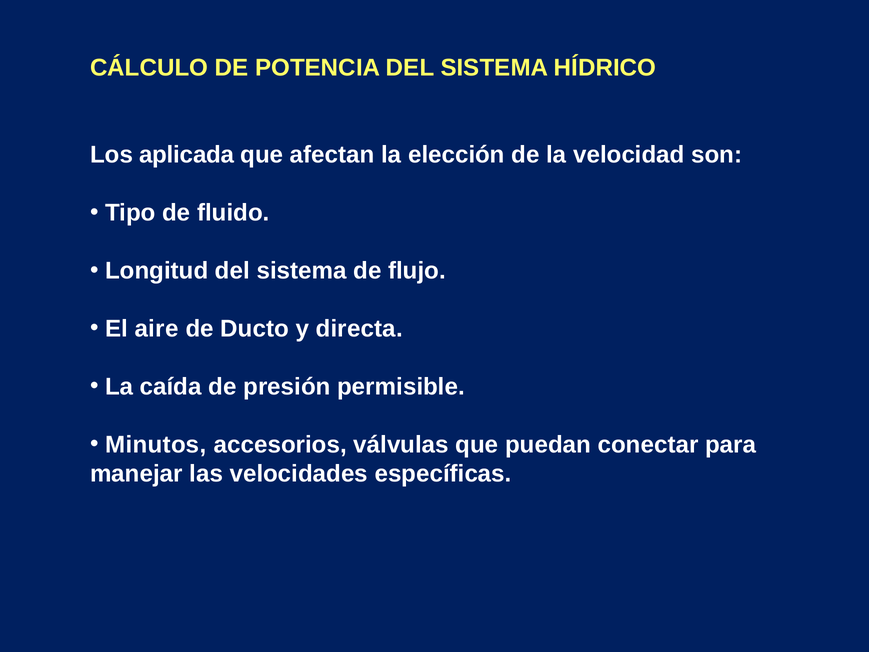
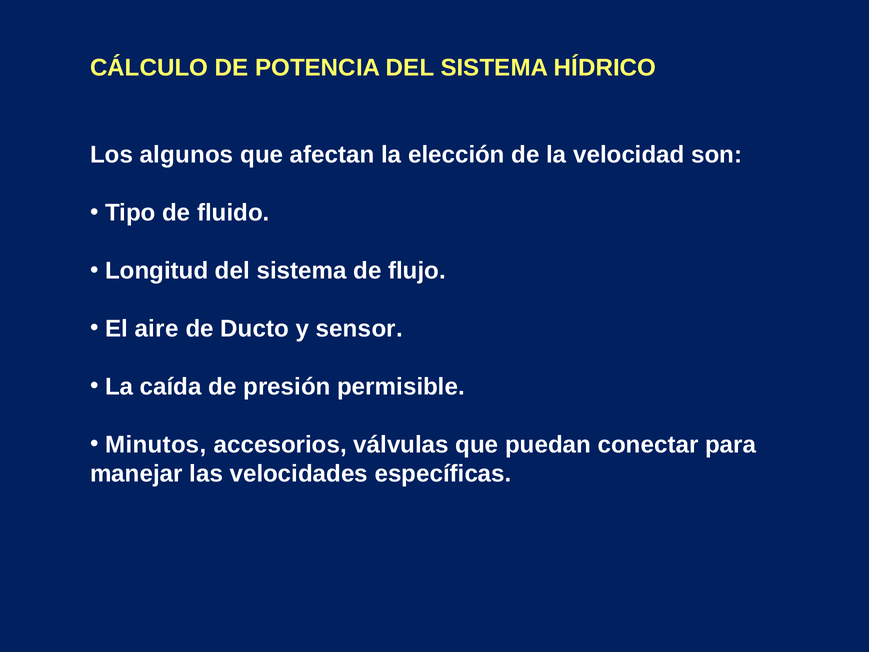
aplicada: aplicada -> algunos
directa: directa -> sensor
